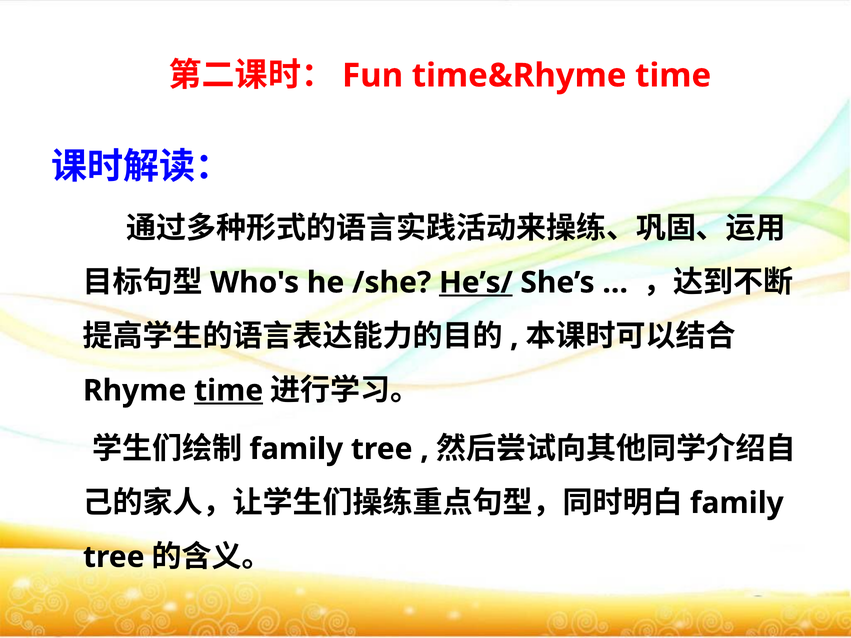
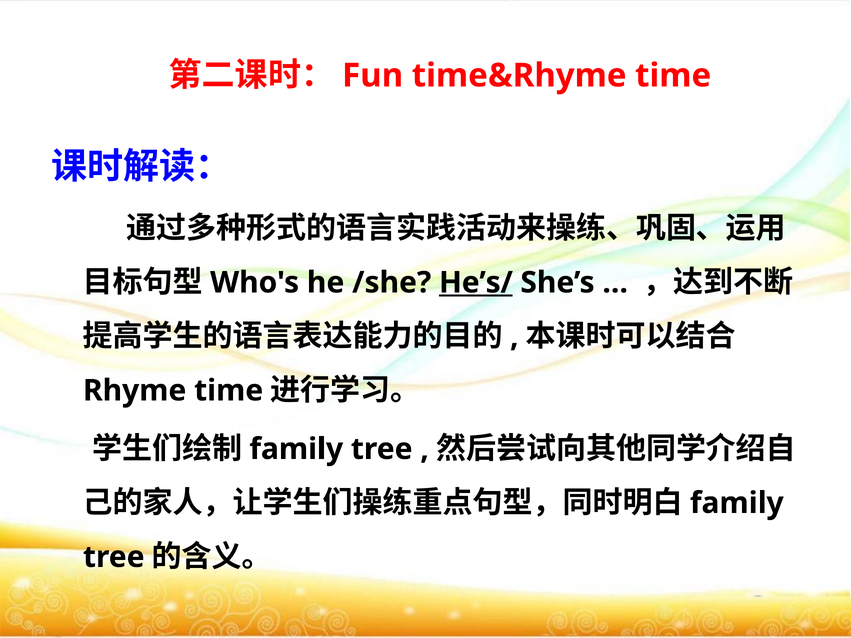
time at (229, 391) underline: present -> none
